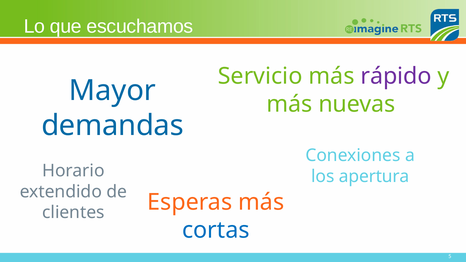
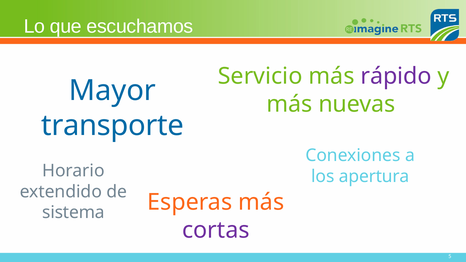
demandas: demandas -> transporte
clientes: clientes -> sistema
cortas colour: blue -> purple
